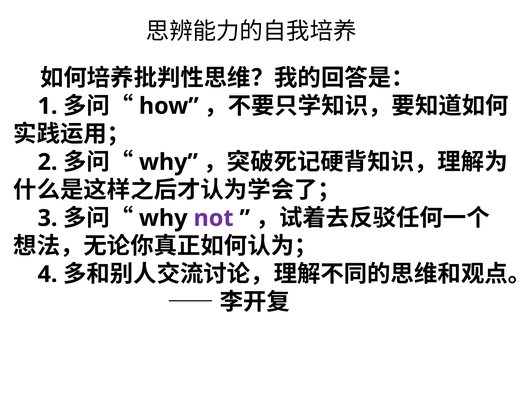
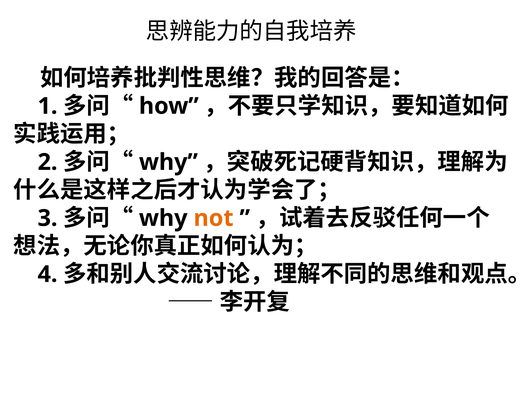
not colour: purple -> orange
